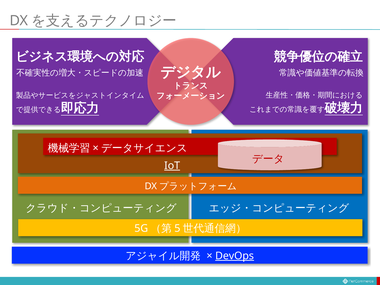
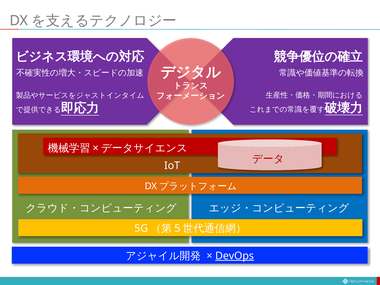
IoT underline: present -> none
